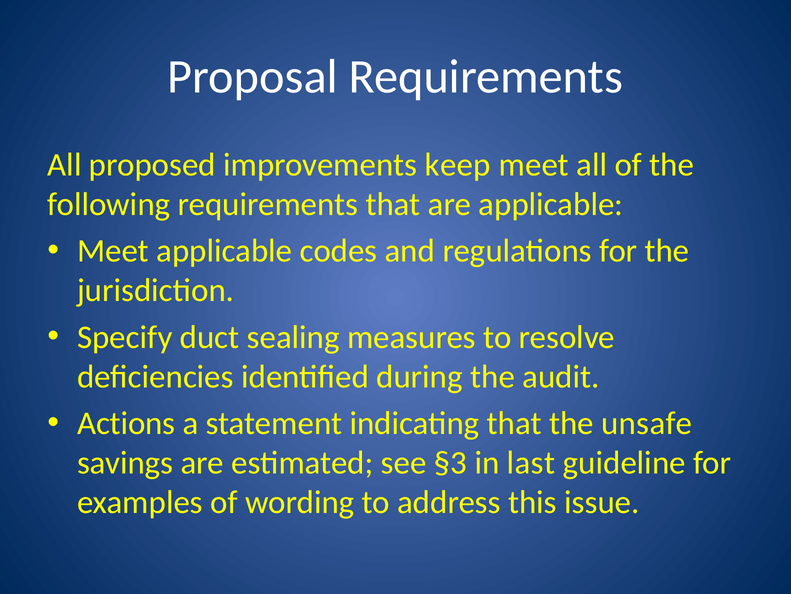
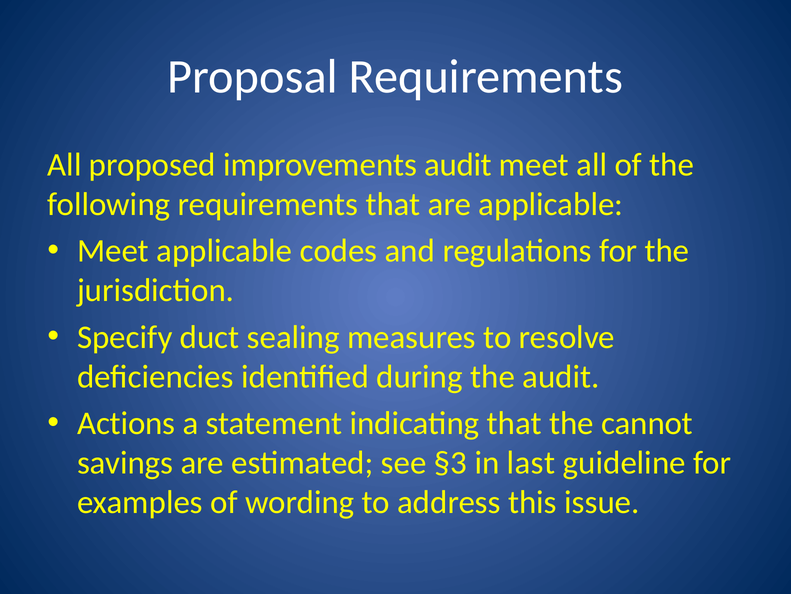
improvements keep: keep -> audit
unsafe: unsafe -> cannot
